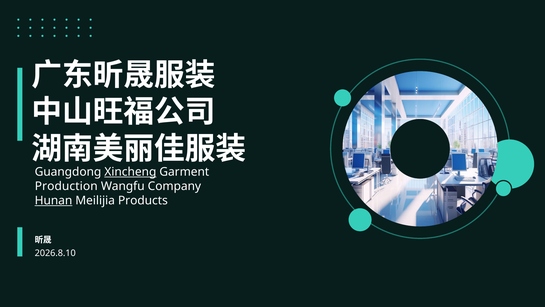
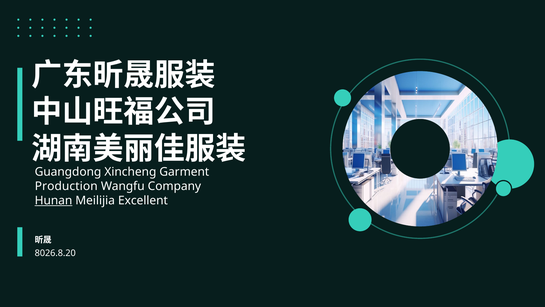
Xincheng underline: present -> none
Products: Products -> Excellent
2026.8.10: 2026.8.10 -> 8026.8.20
